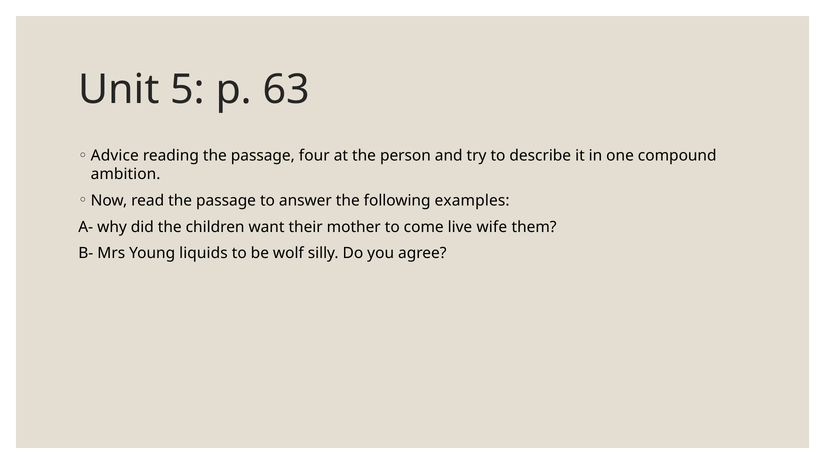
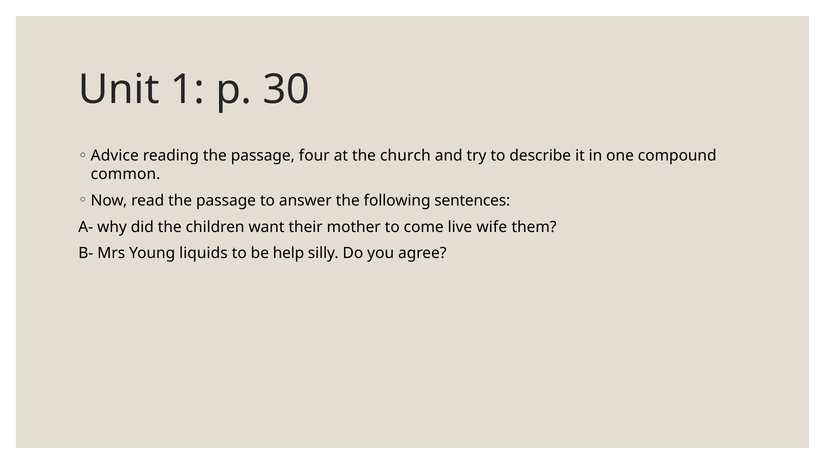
5: 5 -> 1
63: 63 -> 30
person: person -> church
ambition: ambition -> common
examples: examples -> sentences
wolf: wolf -> help
